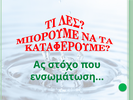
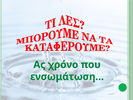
στόχο: στόχο -> χρόνο
